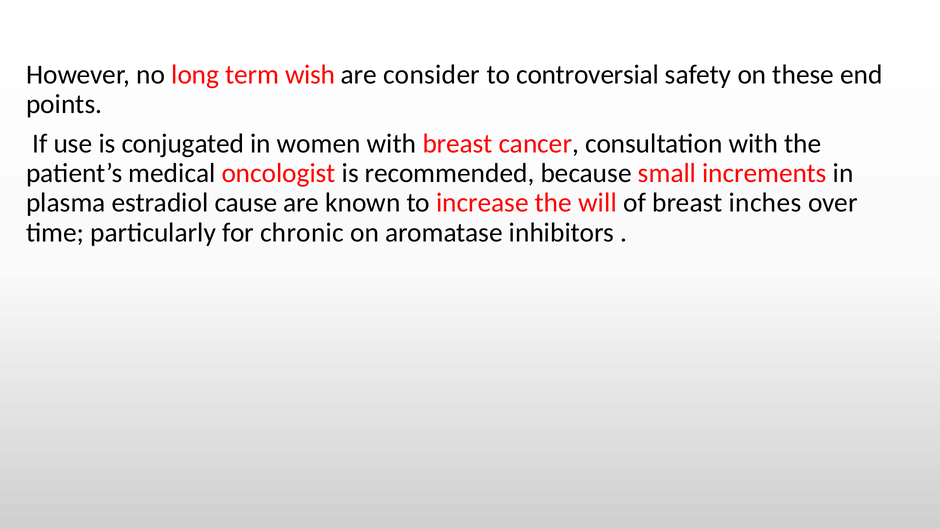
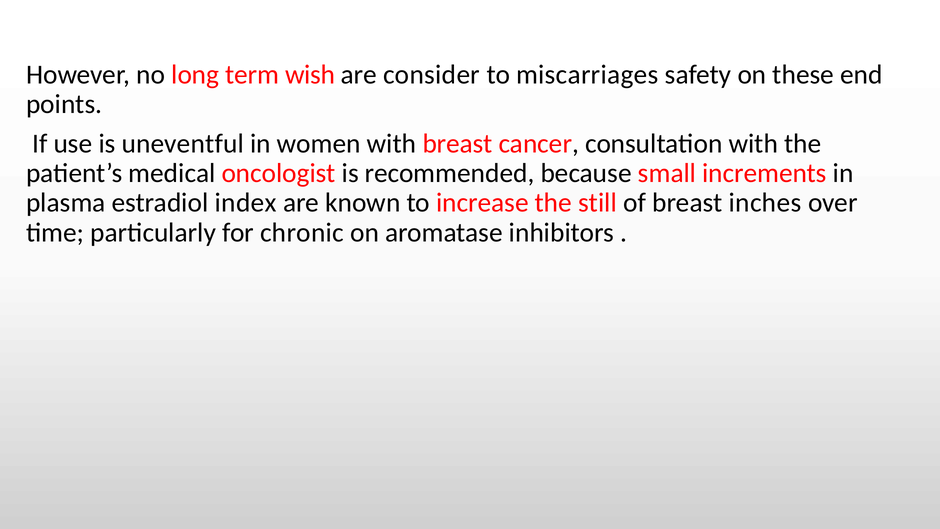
controversial: controversial -> miscarriages
conjugated: conjugated -> uneventful
cause: cause -> index
will: will -> still
